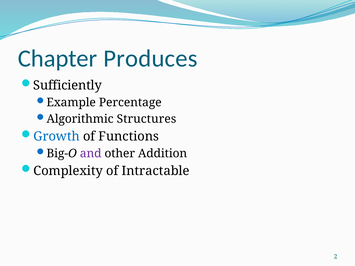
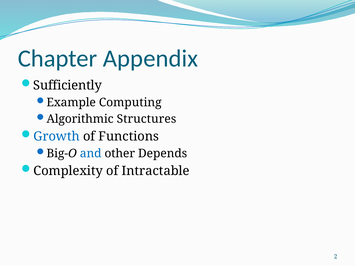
Produces: Produces -> Appendix
Percentage: Percentage -> Computing
and colour: purple -> blue
Addition: Addition -> Depends
